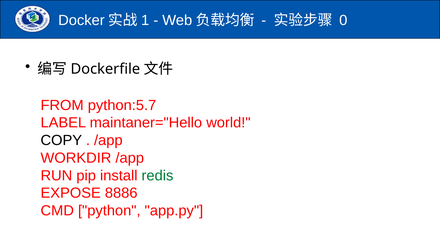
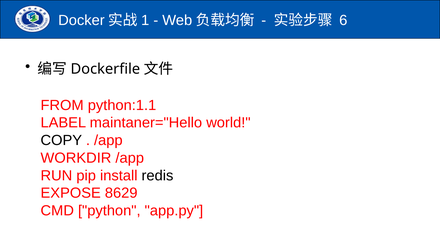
0: 0 -> 6
python:5.7: python:5.7 -> python:1.1
redis colour: green -> black
8886: 8886 -> 8629
